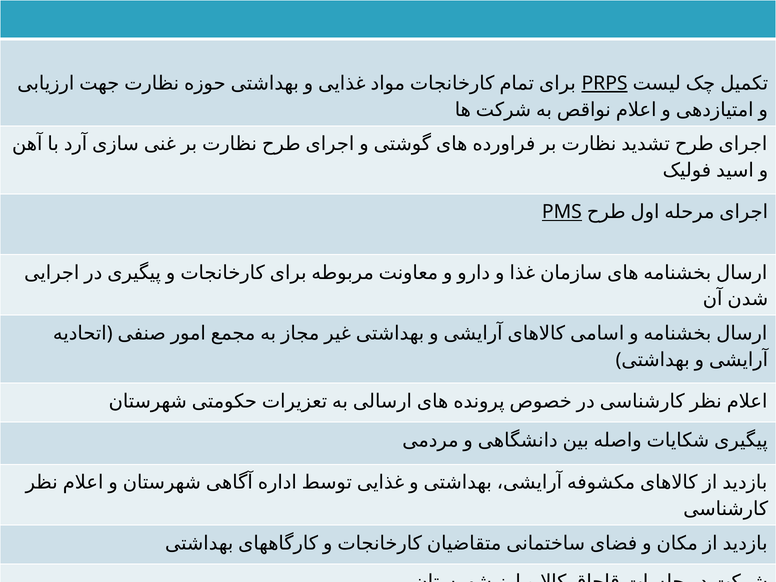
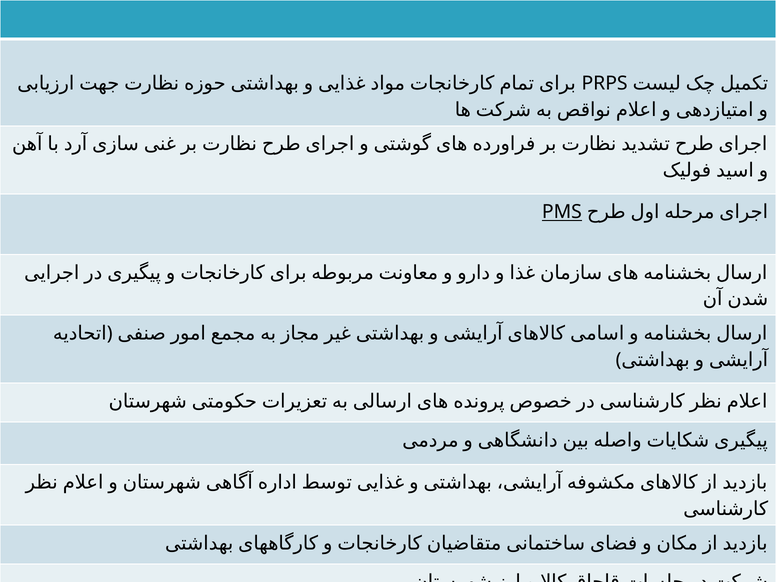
PRPS underline: present -> none
